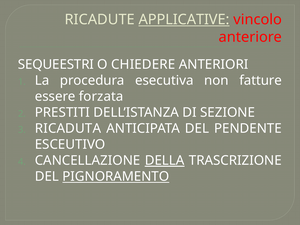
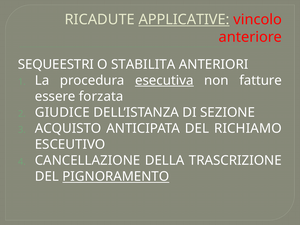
CHIEDERE: CHIEDERE -> STABILITA
esecutiva underline: none -> present
PRESTITI: PRESTITI -> GIUDICE
RICADUTA: RICADUTA -> ACQUISTO
PENDENTE: PENDENTE -> RICHIAMO
DELLA underline: present -> none
